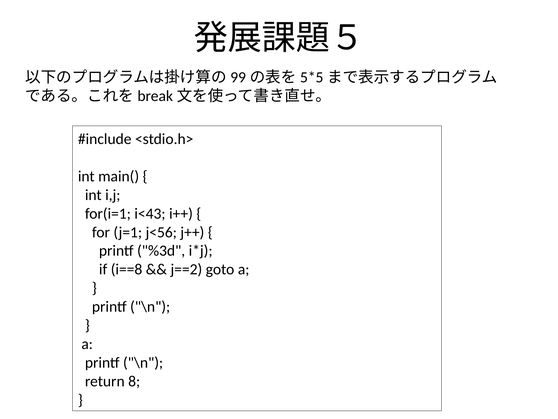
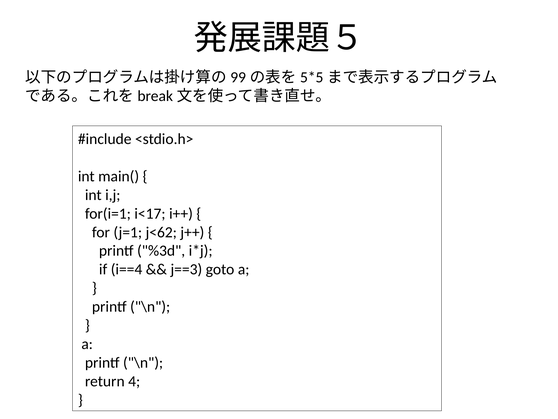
i<43: i<43 -> i<17
j<56: j<56 -> j<62
i==8: i==8 -> i==4
j==2: j==2 -> j==3
8: 8 -> 4
